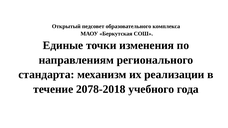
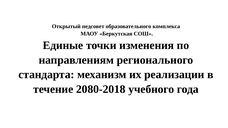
2078-2018: 2078-2018 -> 2080-2018
